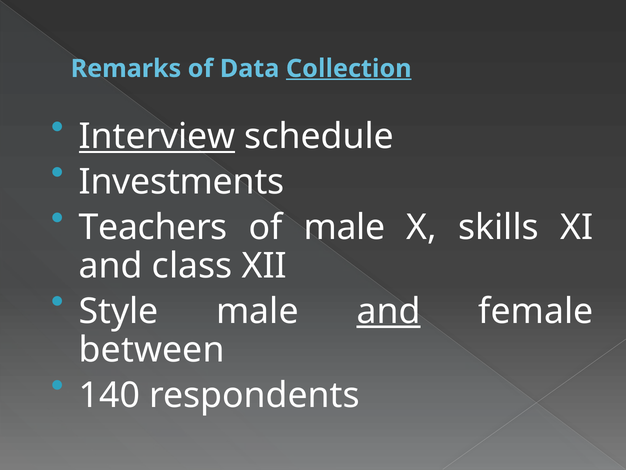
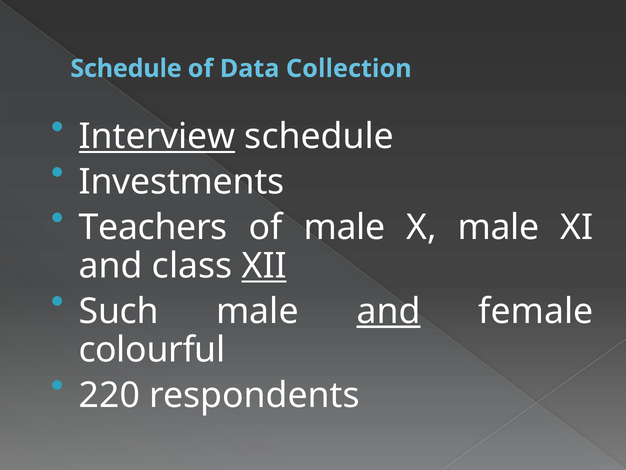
Remarks at (126, 69): Remarks -> Schedule
Collection underline: present -> none
X skills: skills -> male
XII underline: none -> present
Style: Style -> Such
between: between -> colourful
140: 140 -> 220
